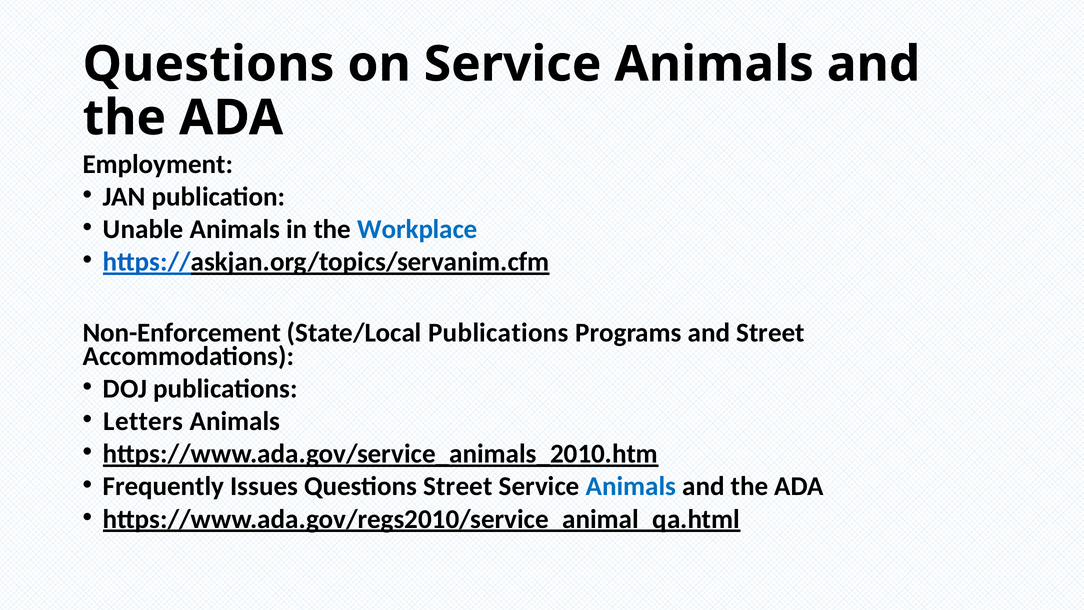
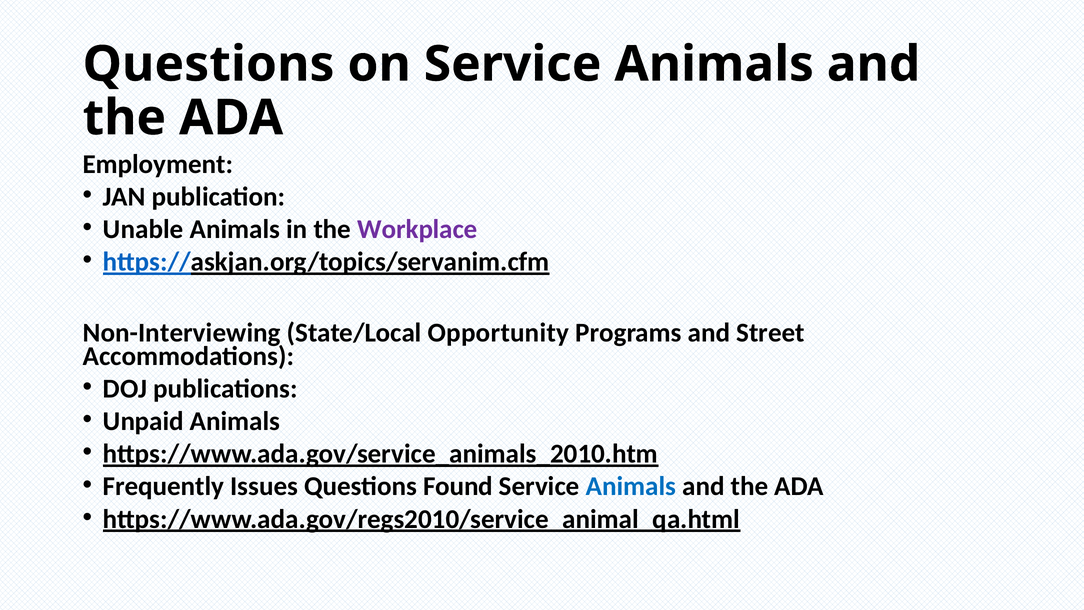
Workplace colour: blue -> purple
Non-Enforcement: Non-Enforcement -> Non-Interviewing
State/Local Publications: Publications -> Opportunity
Letters: Letters -> Unpaid
Questions Street: Street -> Found
